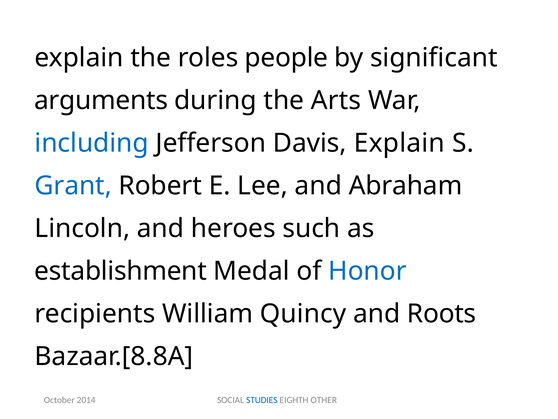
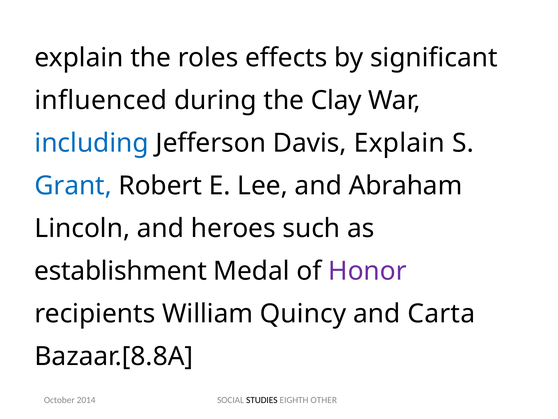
people: people -> effects
arguments: arguments -> influenced
Arts: Arts -> Clay
Honor colour: blue -> purple
Roots: Roots -> Carta
STUDIES colour: blue -> black
